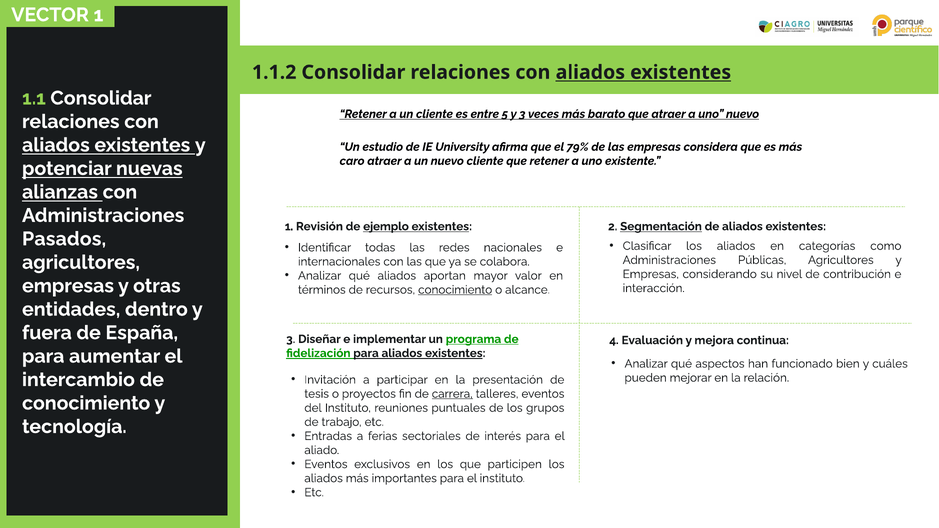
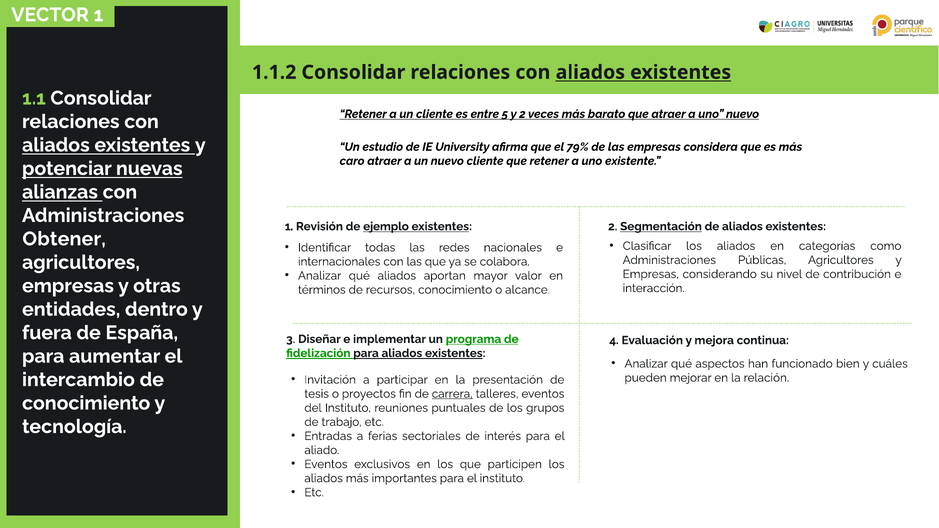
y 3: 3 -> 2
Pasados: Pasados -> Obtener
conocimiento at (455, 290) underline: present -> none
